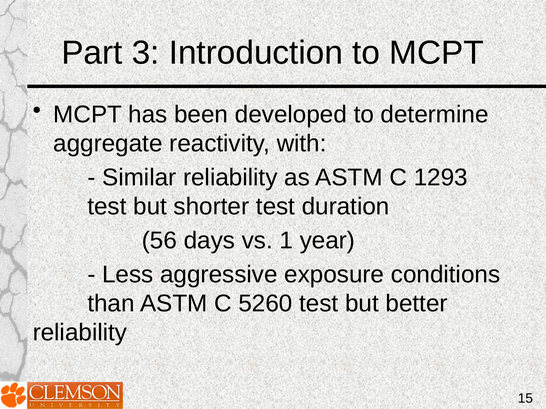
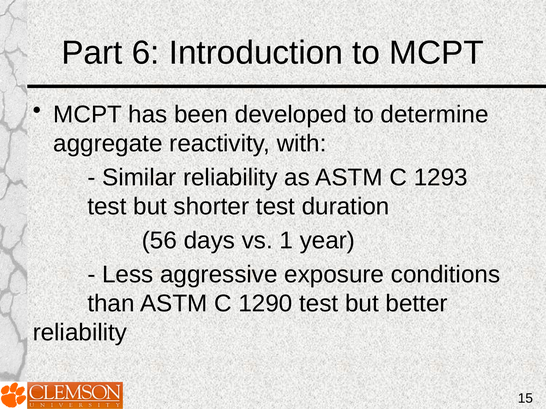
3: 3 -> 6
5260: 5260 -> 1290
